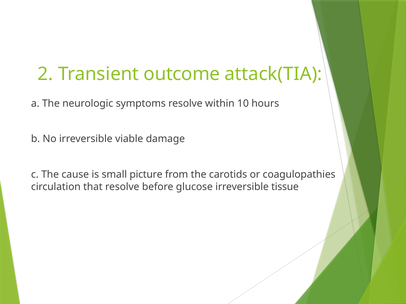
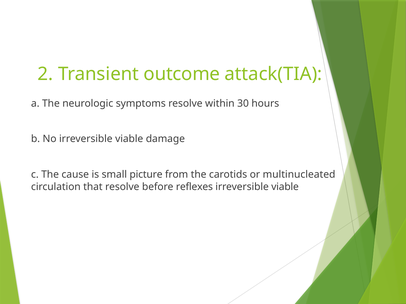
10: 10 -> 30
coagulopathies: coagulopathies -> multinucleated
glucose: glucose -> reflexes
tissue at (285, 187): tissue -> viable
